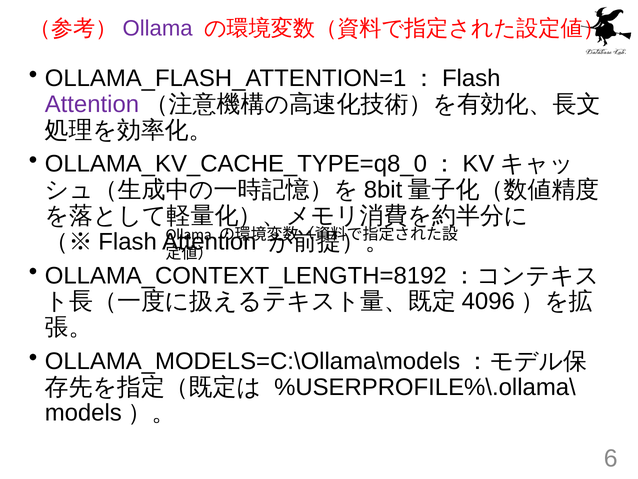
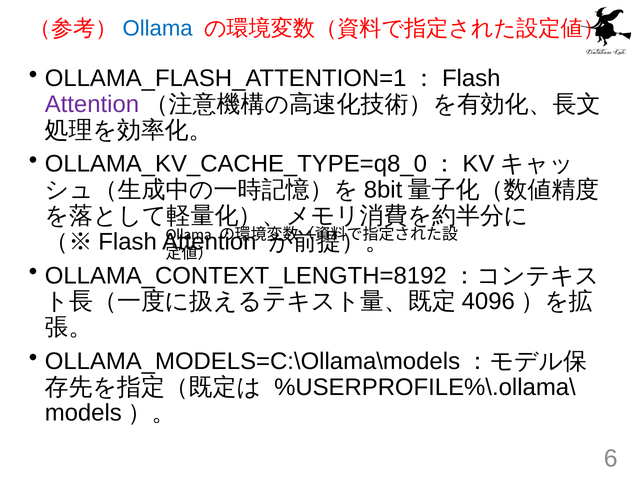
Ollama at (158, 28) colour: purple -> blue
